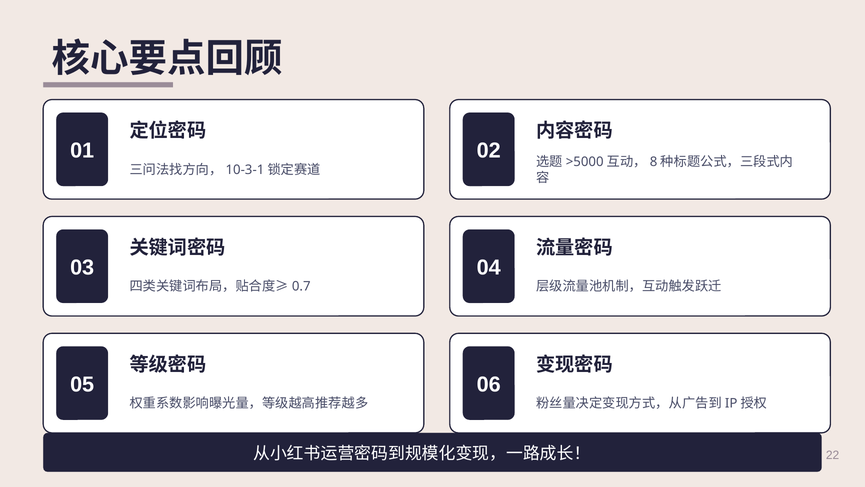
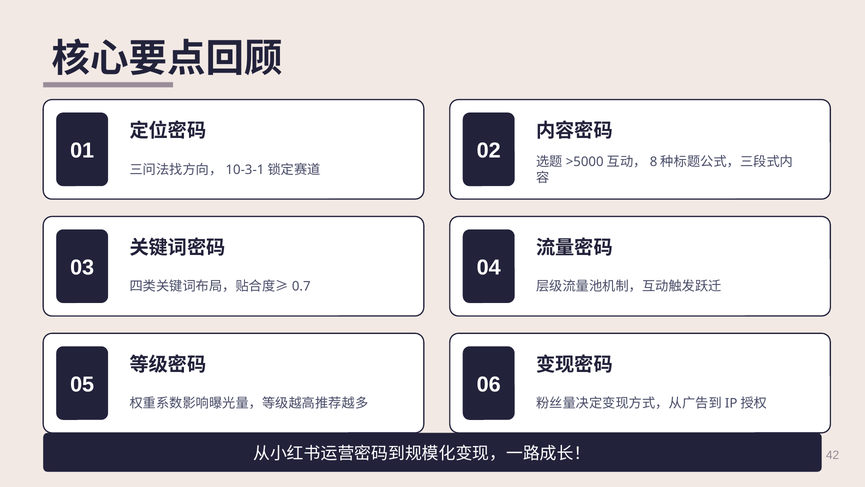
22: 22 -> 42
